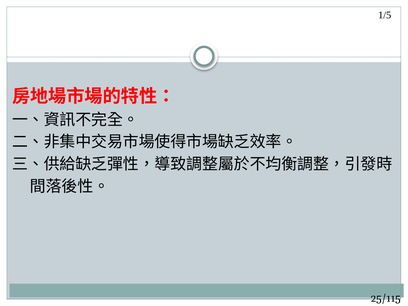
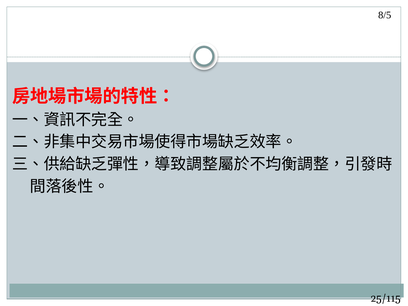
1/5: 1/5 -> 8/5
